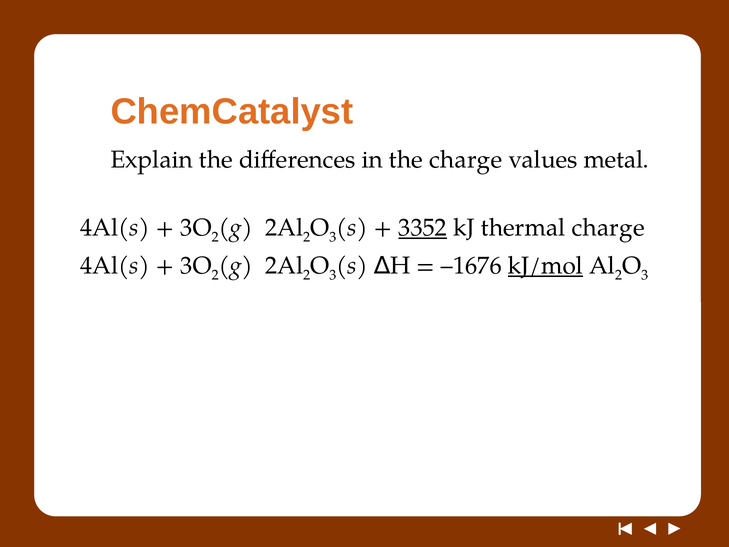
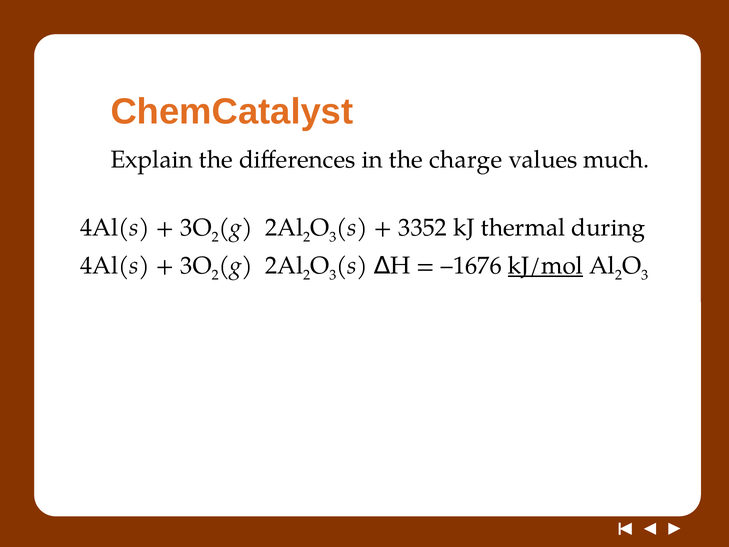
metal: metal -> much
3352 underline: present -> none
thermal charge: charge -> during
